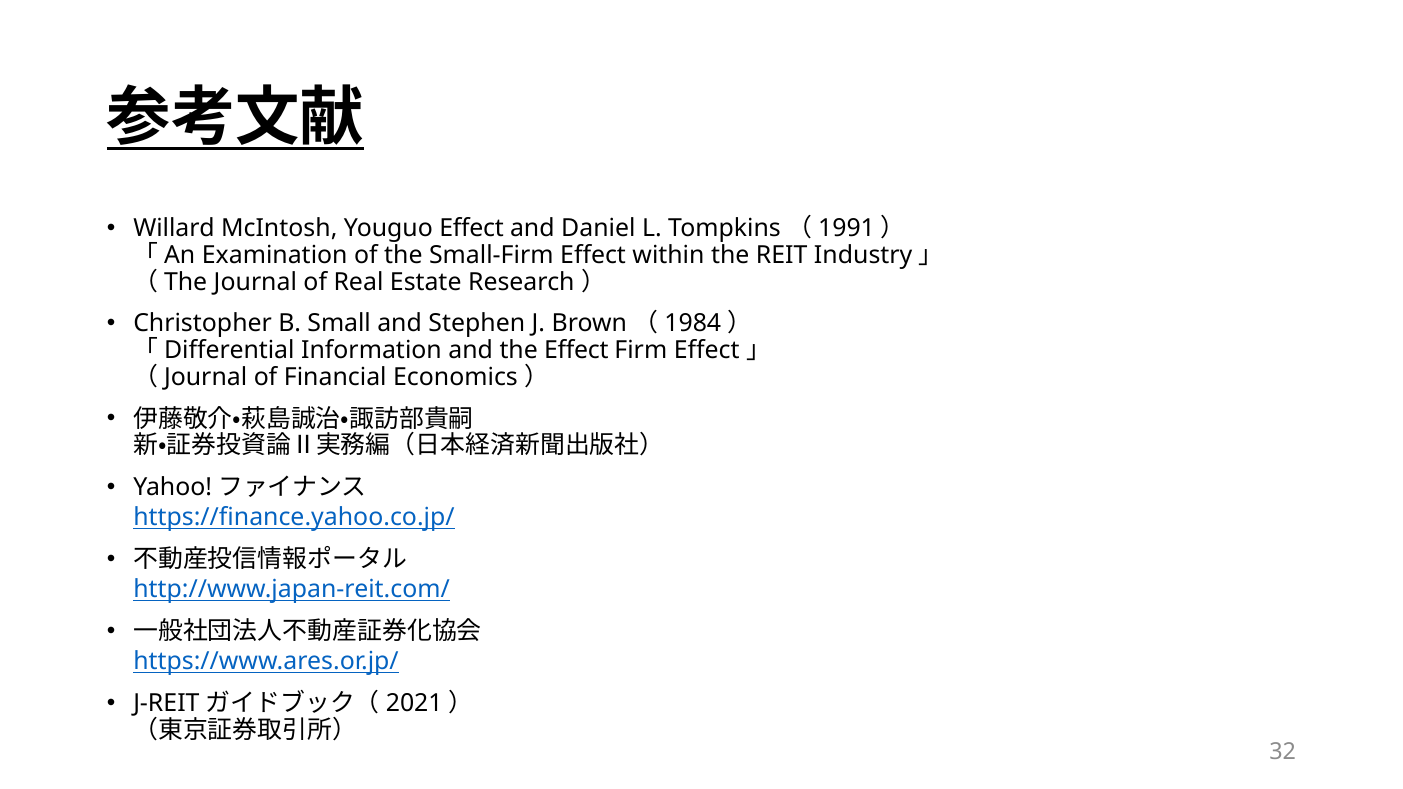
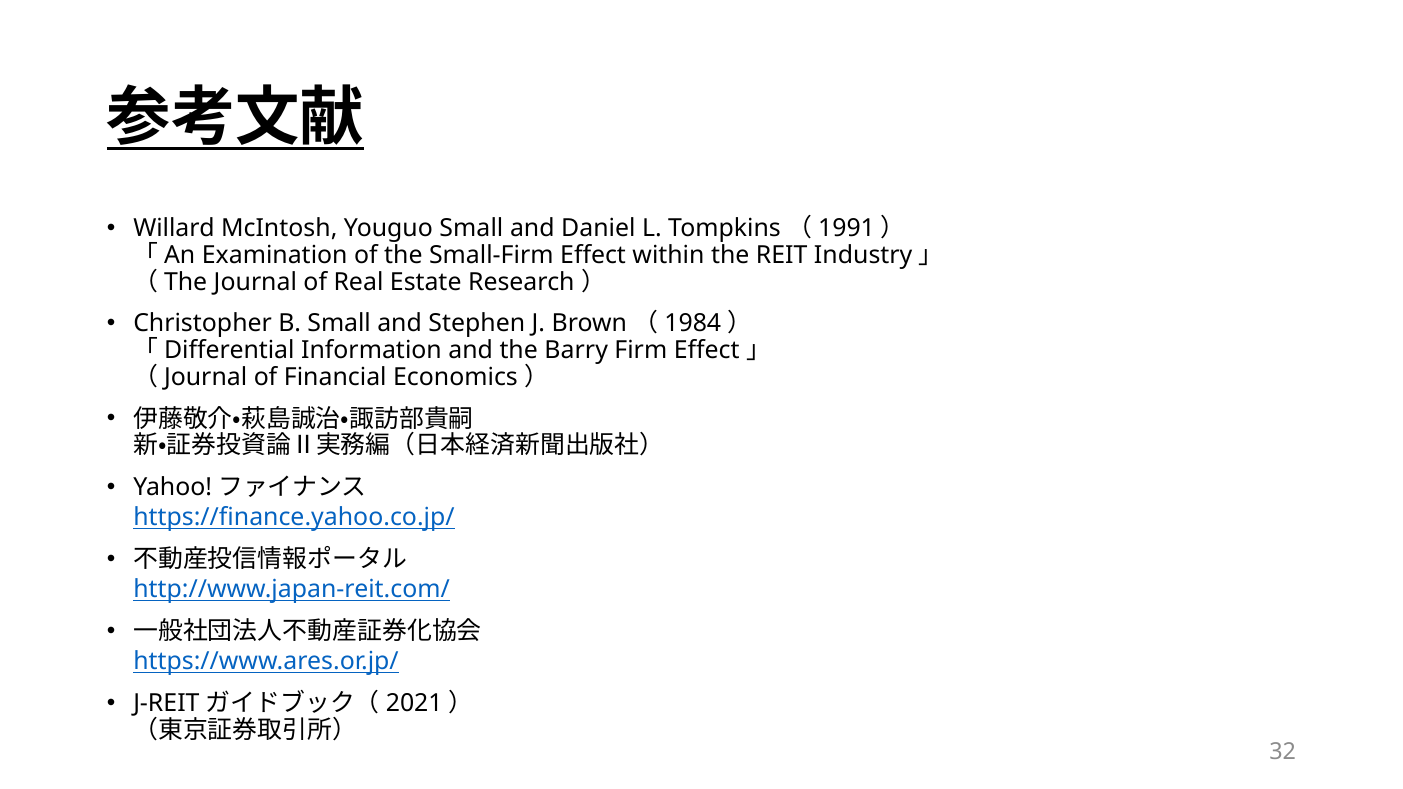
Youguo Effect: Effect -> Small
the Effect: Effect -> Barry
